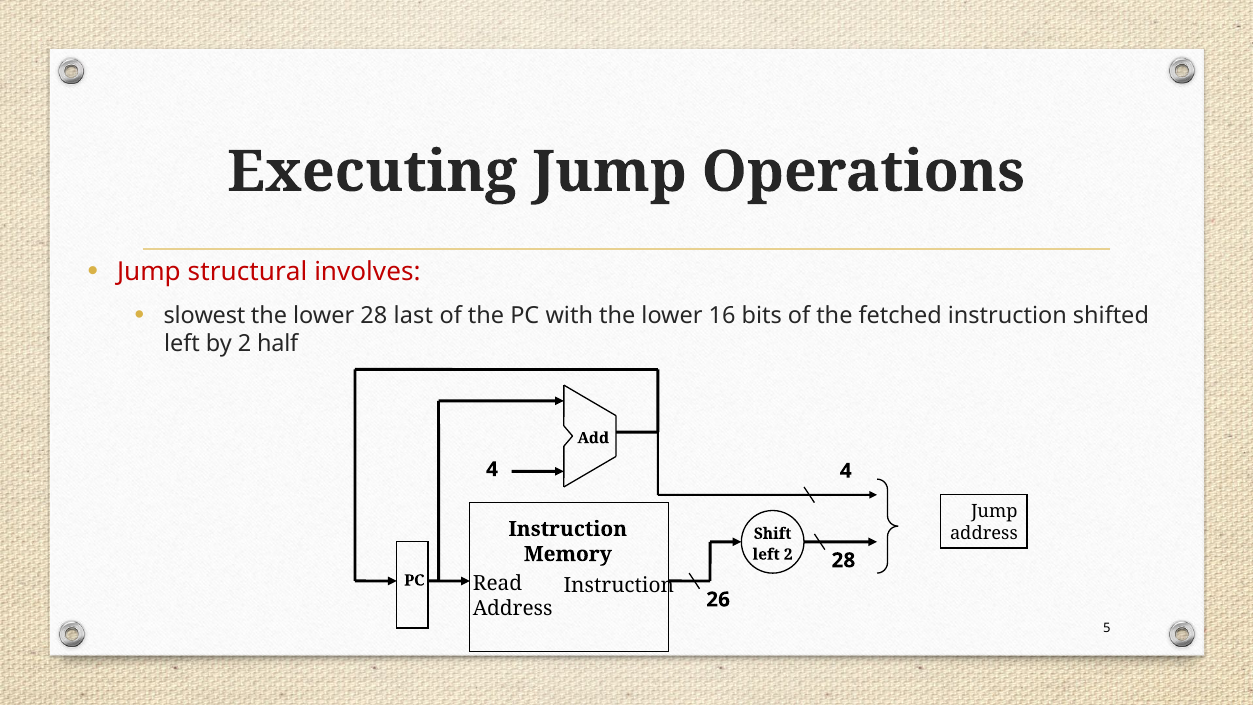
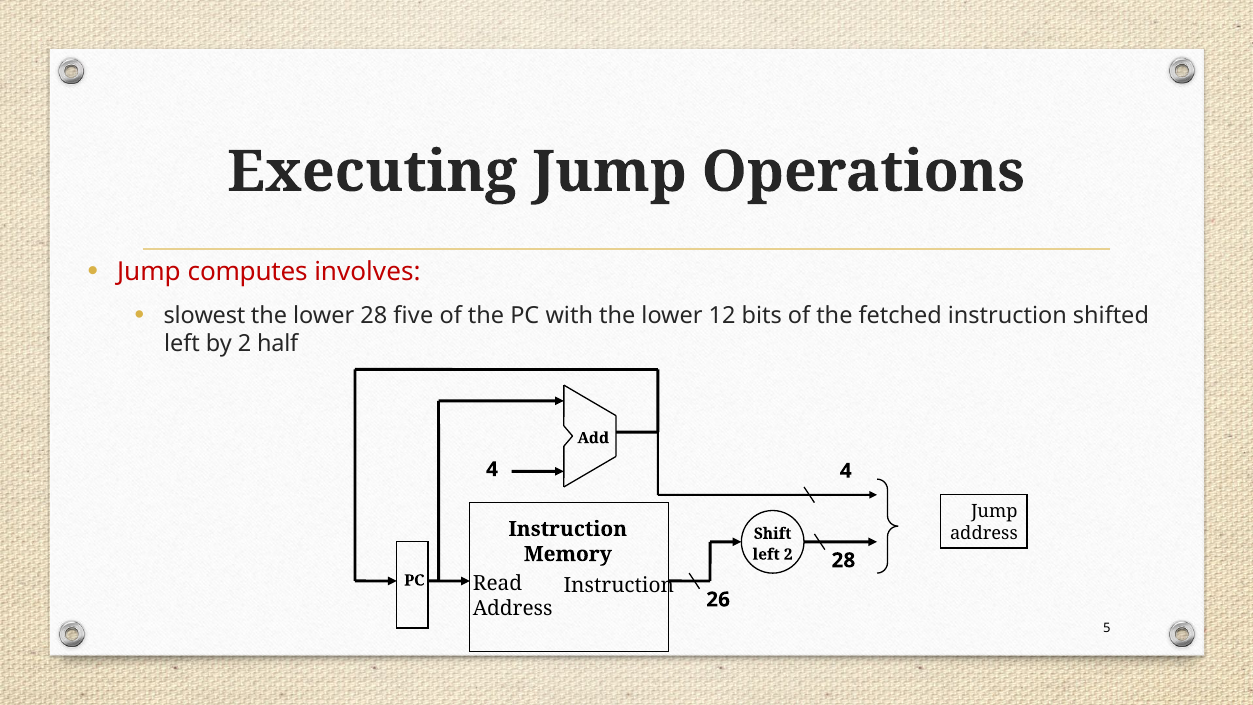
structural: structural -> computes
last: last -> five
16: 16 -> 12
